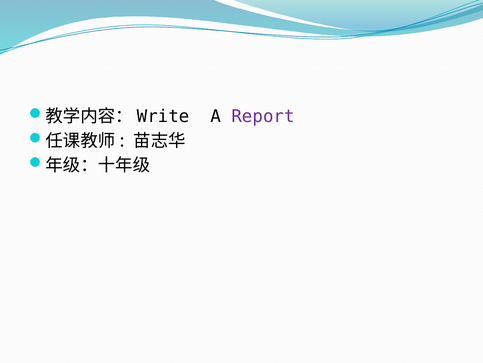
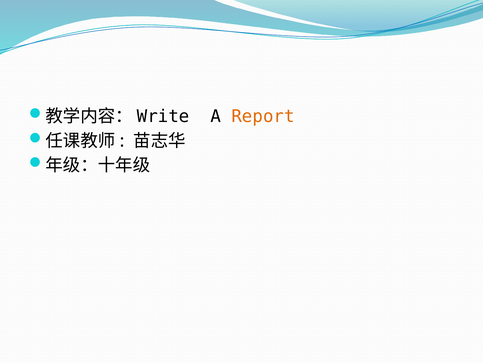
Report colour: purple -> orange
